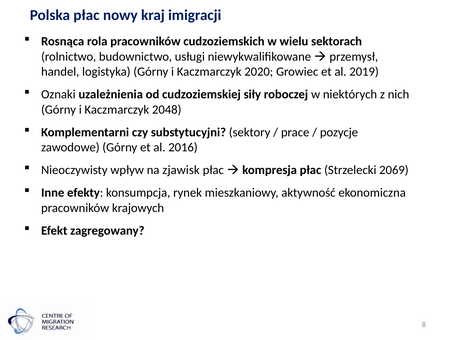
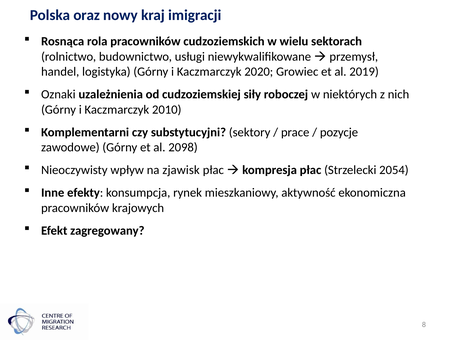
Polska płac: płac -> oraz
2048: 2048 -> 2010
2016: 2016 -> 2098
2069: 2069 -> 2054
